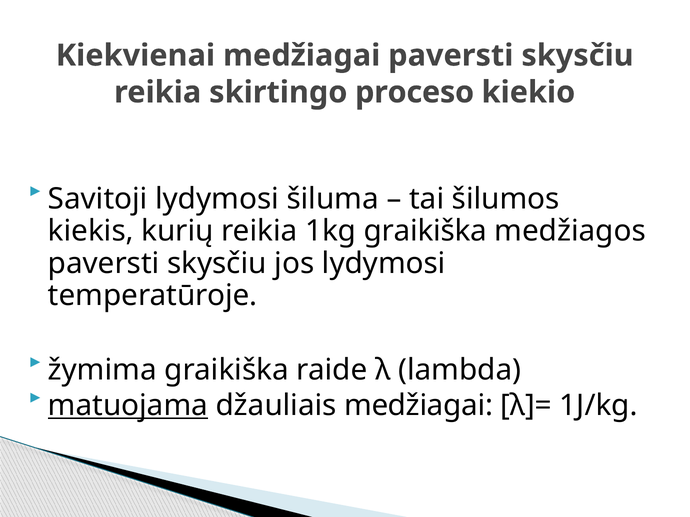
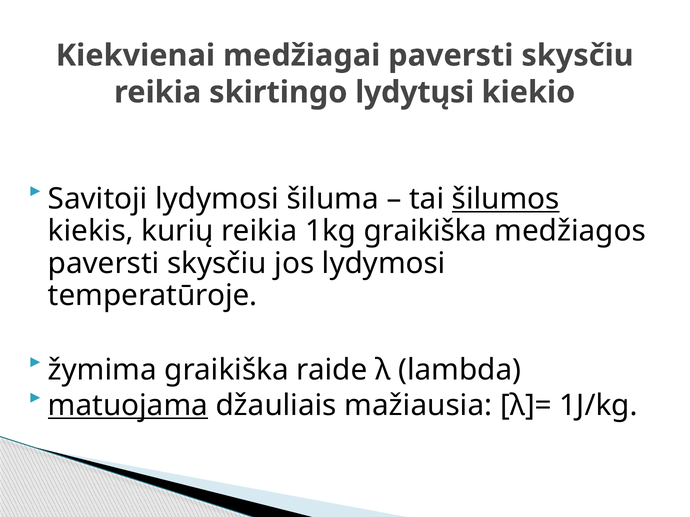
proceso: proceso -> lydytųsi
šilumos underline: none -> present
džauliais medžiagai: medžiagai -> mažiausia
